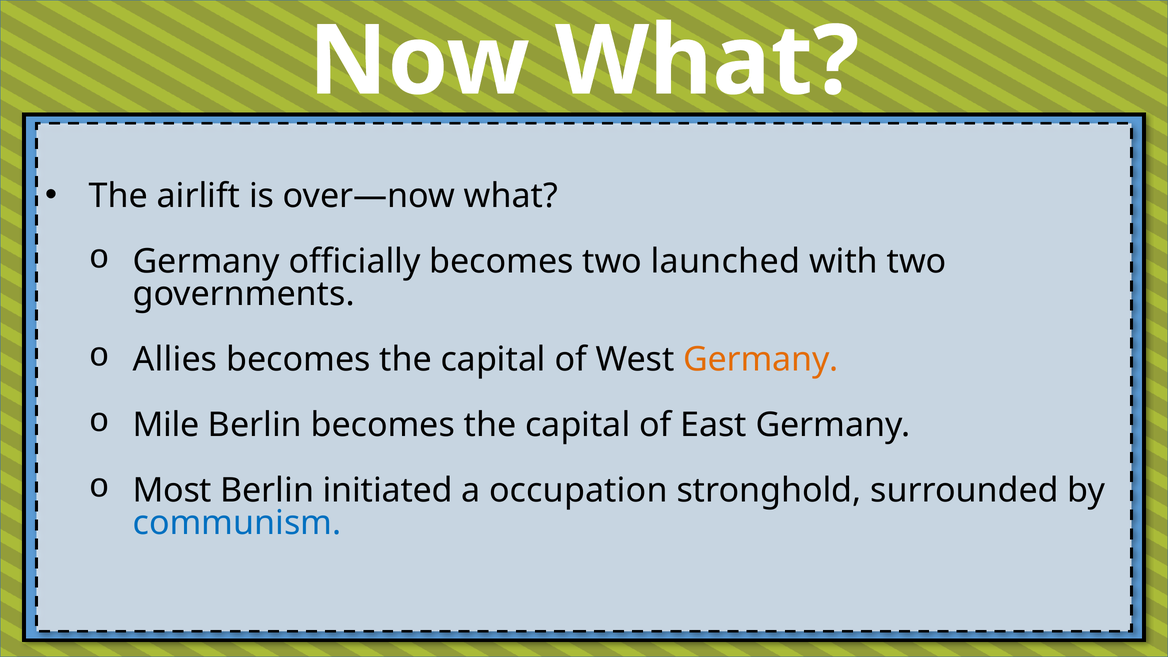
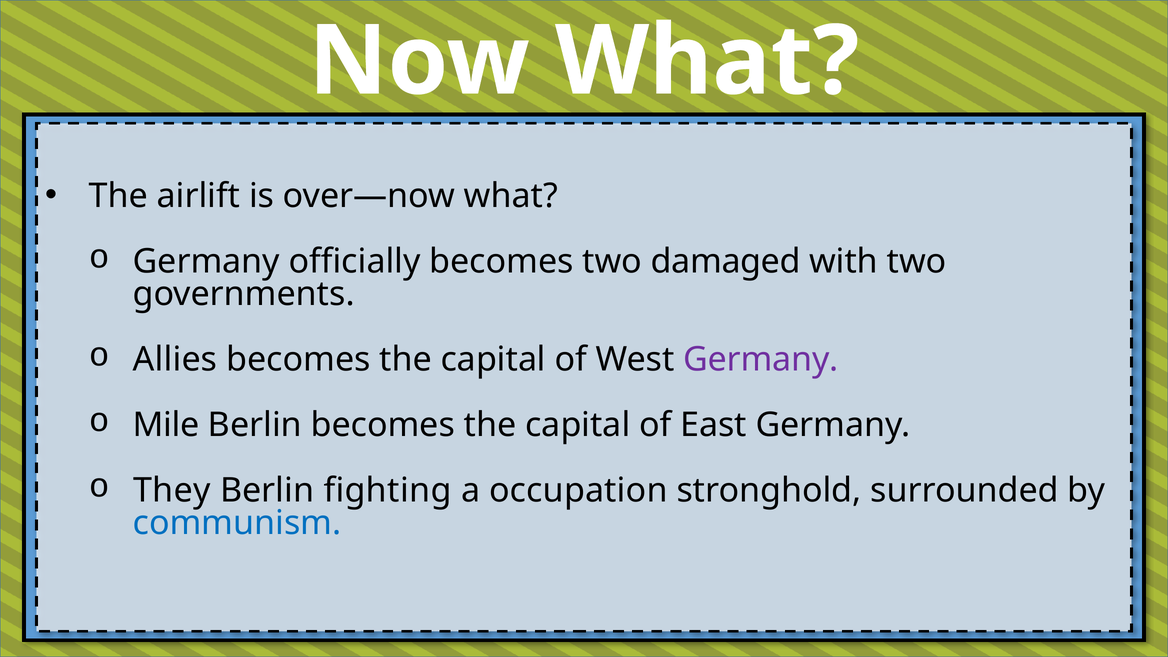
launched: launched -> damaged
Germany at (761, 360) colour: orange -> purple
Most: Most -> They
initiated: initiated -> fighting
